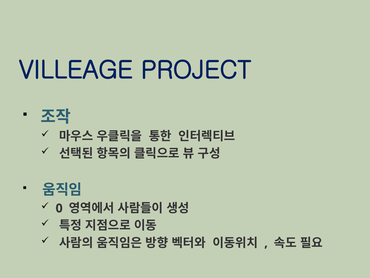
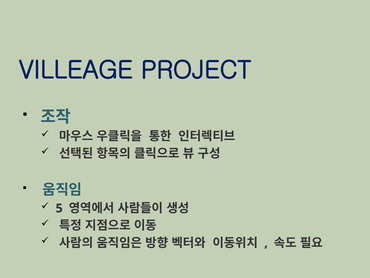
0: 0 -> 5
